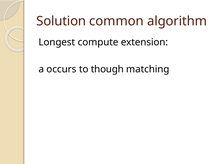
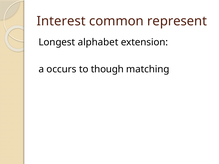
Solution: Solution -> Interest
algorithm: algorithm -> represent
compute: compute -> alphabet
